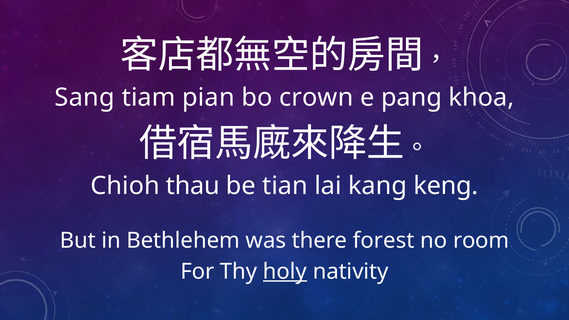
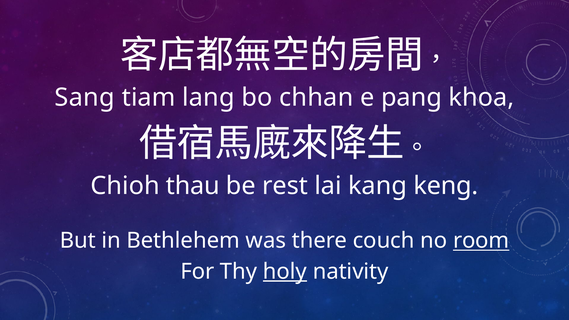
pian: pian -> lang
crown: crown -> chhan
tian: tian -> rest
forest: forest -> couch
room underline: none -> present
